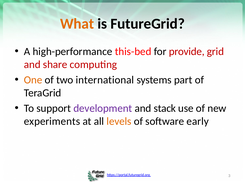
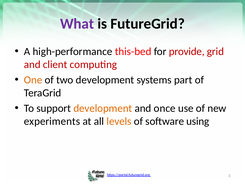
What colour: orange -> purple
share: share -> client
two international: international -> development
development at (103, 108) colour: purple -> orange
stack: stack -> once
early: early -> using
